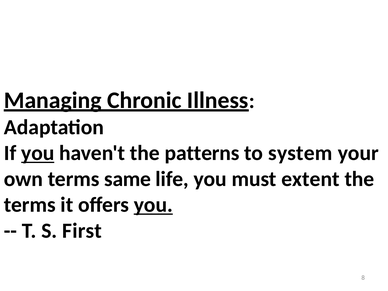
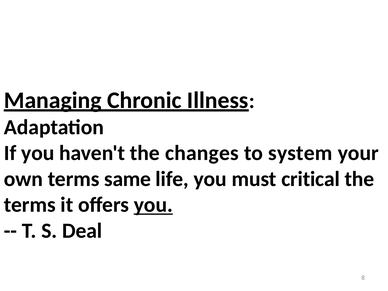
you at (38, 153) underline: present -> none
patterns: patterns -> changes
extent: extent -> critical
First: First -> Deal
